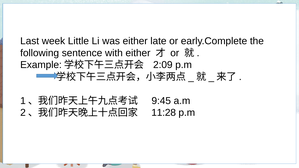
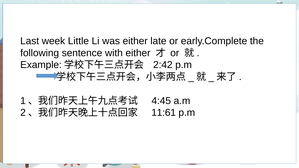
2:09: 2:09 -> 2:42
9:45: 9:45 -> 4:45
11:28: 11:28 -> 11:61
